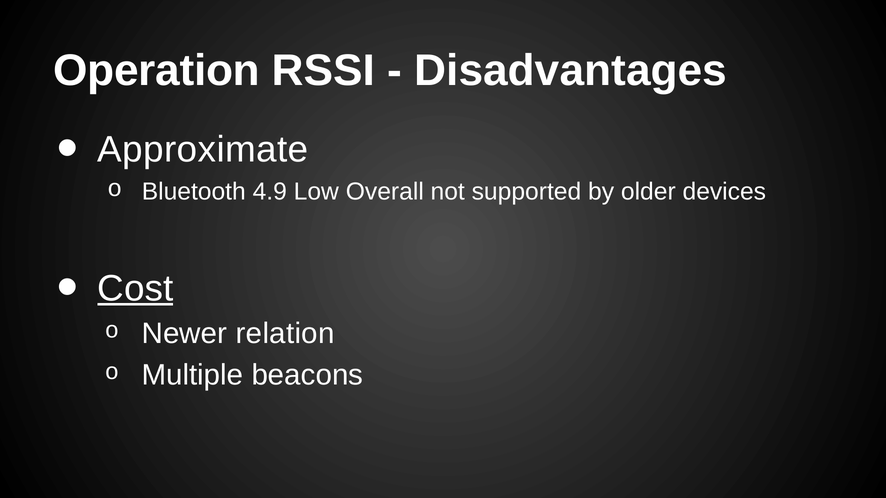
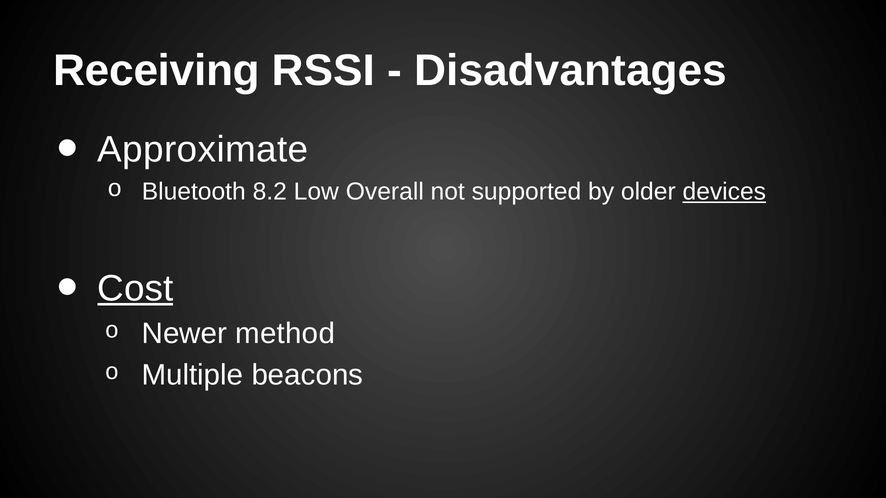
Operation: Operation -> Receiving
4.9: 4.9 -> 8.2
devices underline: none -> present
relation: relation -> method
